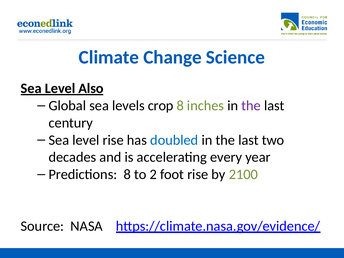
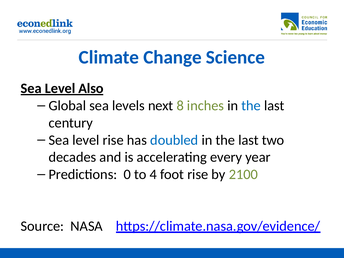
crop: crop -> next
the at (251, 106) colour: purple -> blue
Predictions 8: 8 -> 0
2: 2 -> 4
